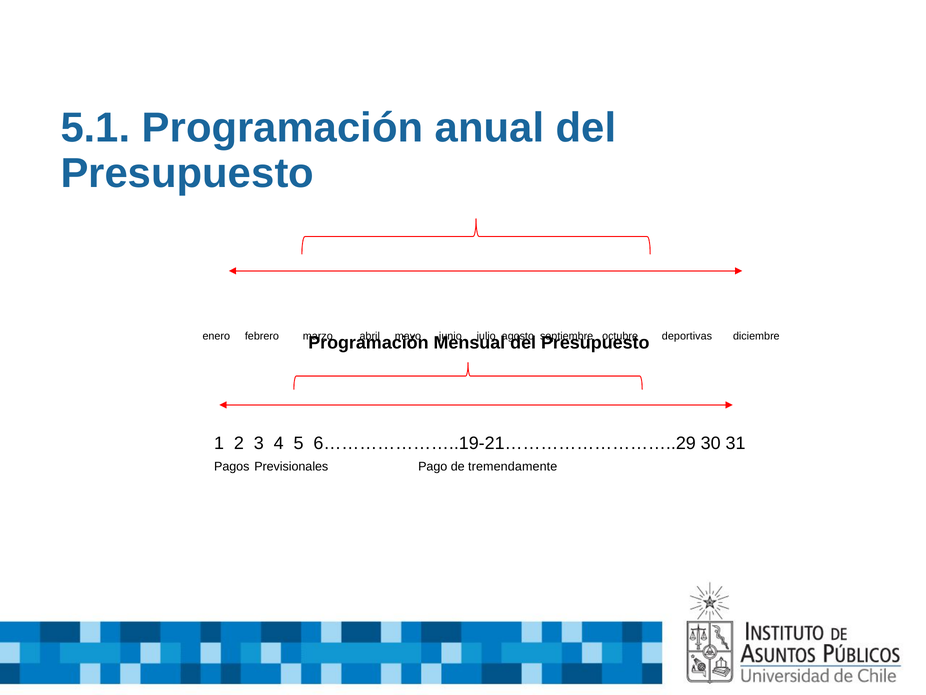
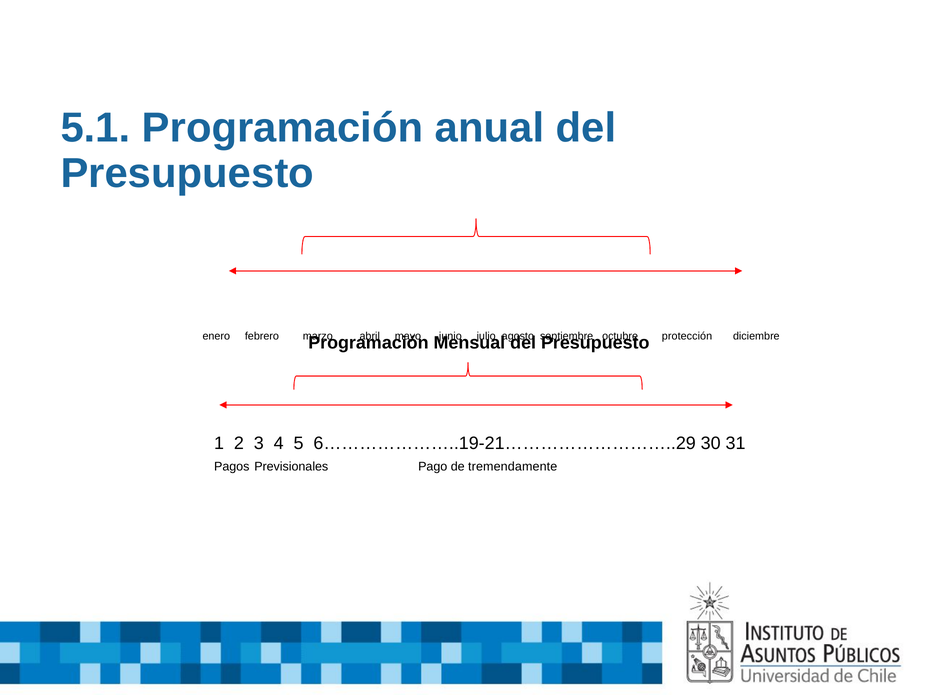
deportivas: deportivas -> protección
